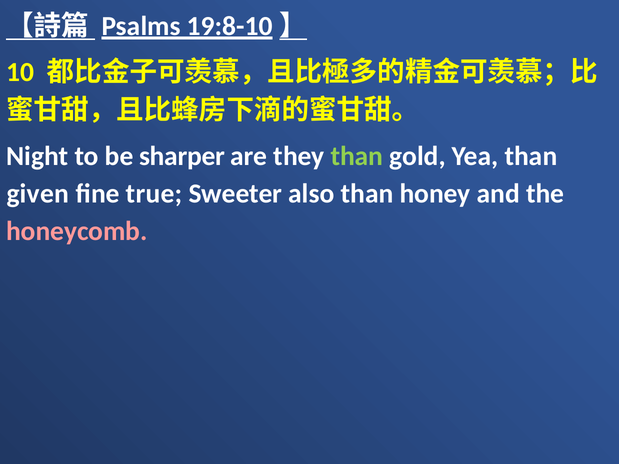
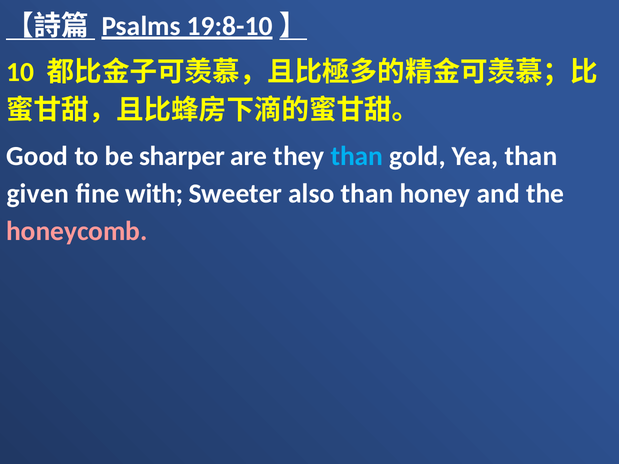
Night: Night -> Good
than at (357, 156) colour: light green -> light blue
true: true -> with
